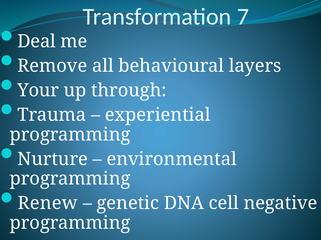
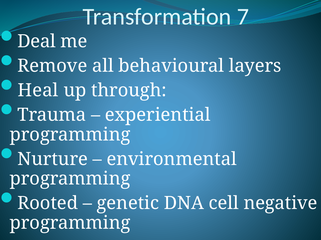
Your: Your -> Heal
Renew: Renew -> Rooted
